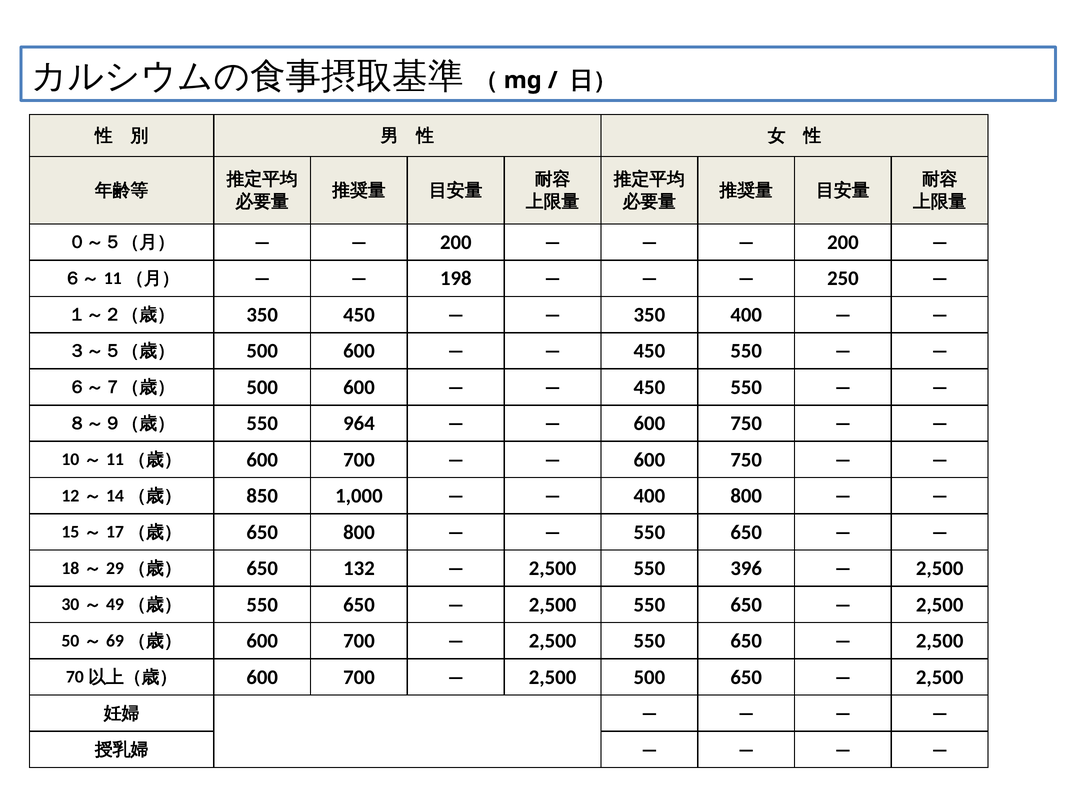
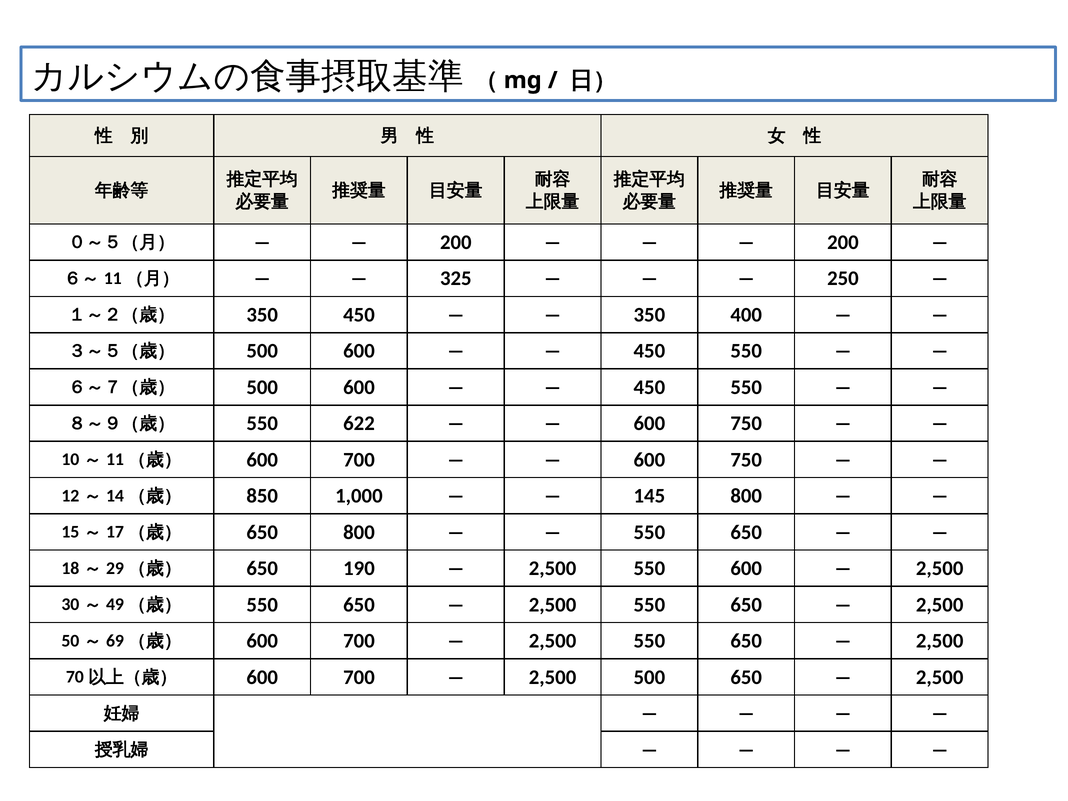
198: 198 -> 325
964: 964 -> 622
400 at (649, 496): 400 -> 145
132: 132 -> 190
550 396: 396 -> 600
